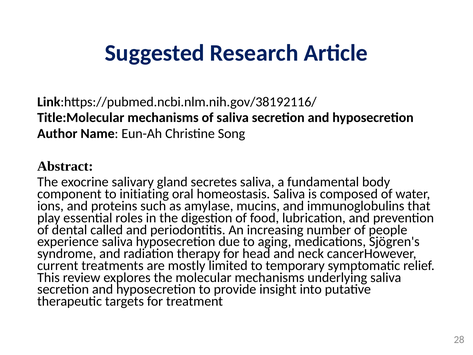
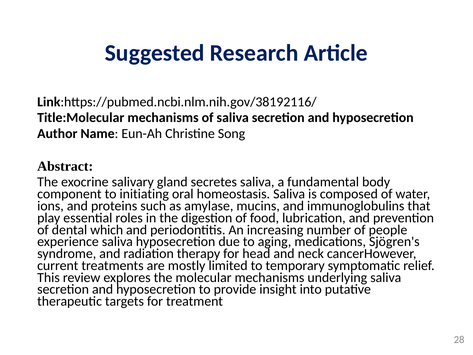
called: called -> which
